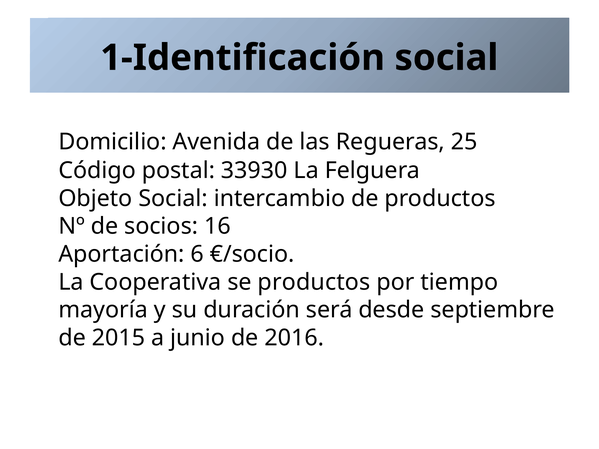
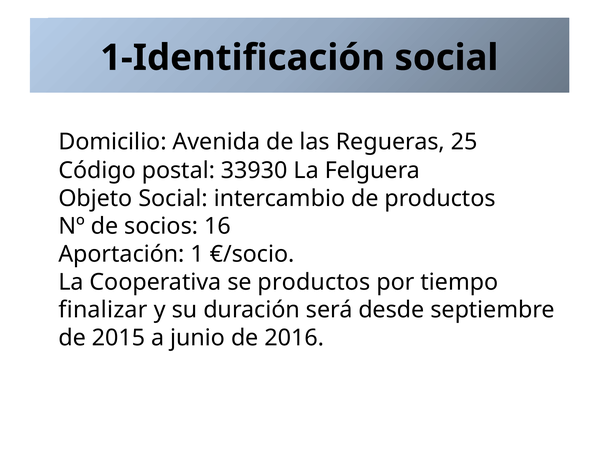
6: 6 -> 1
mayoría: mayoría -> finalizar
